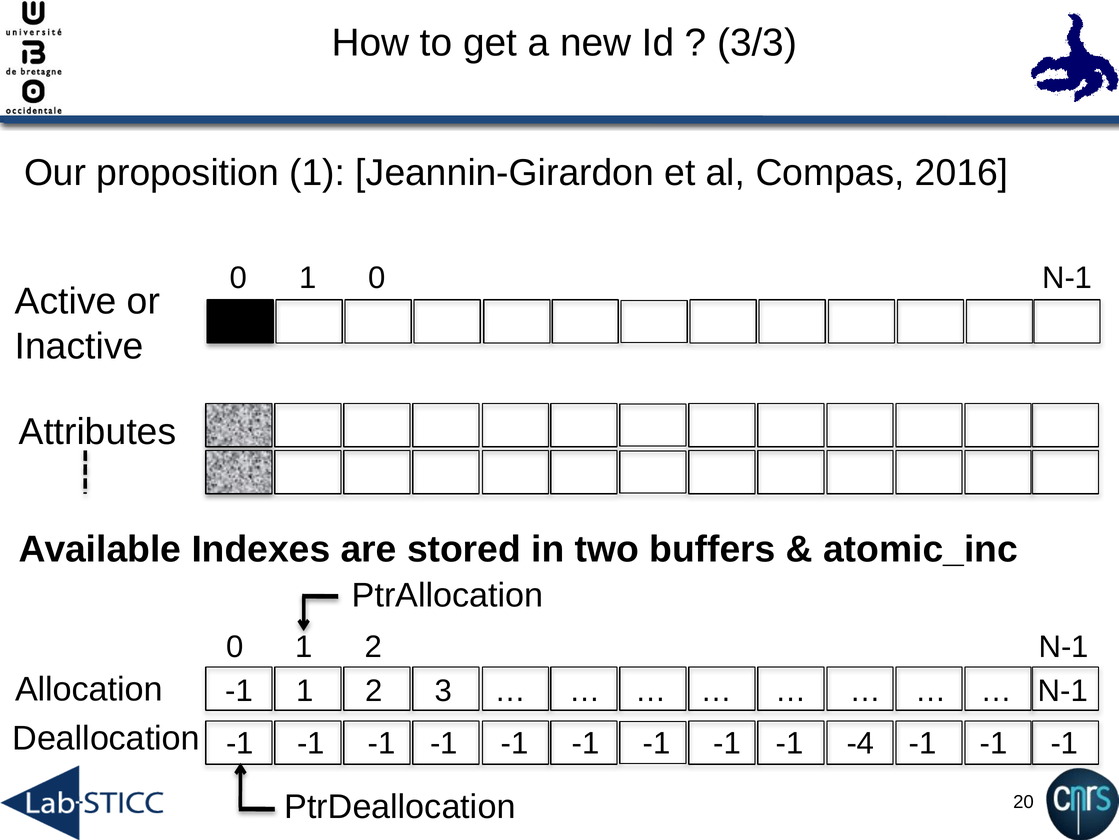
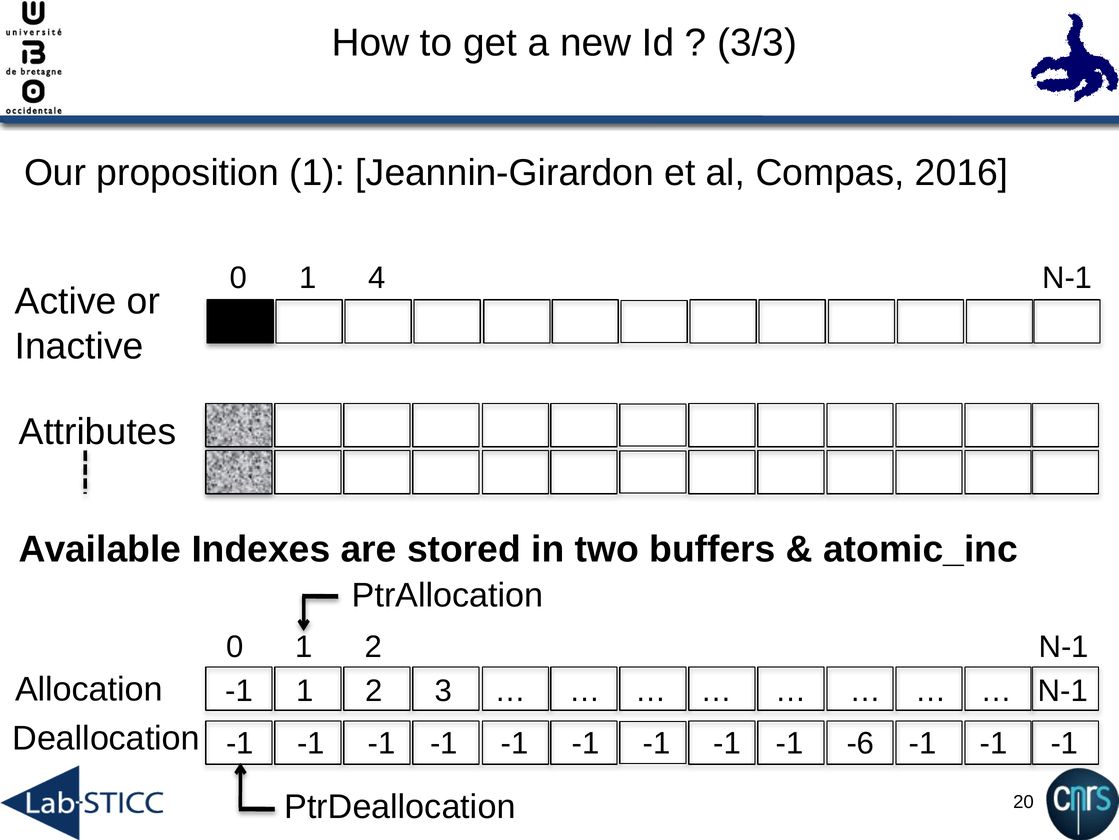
1 0: 0 -> 4
-4: -4 -> -6
